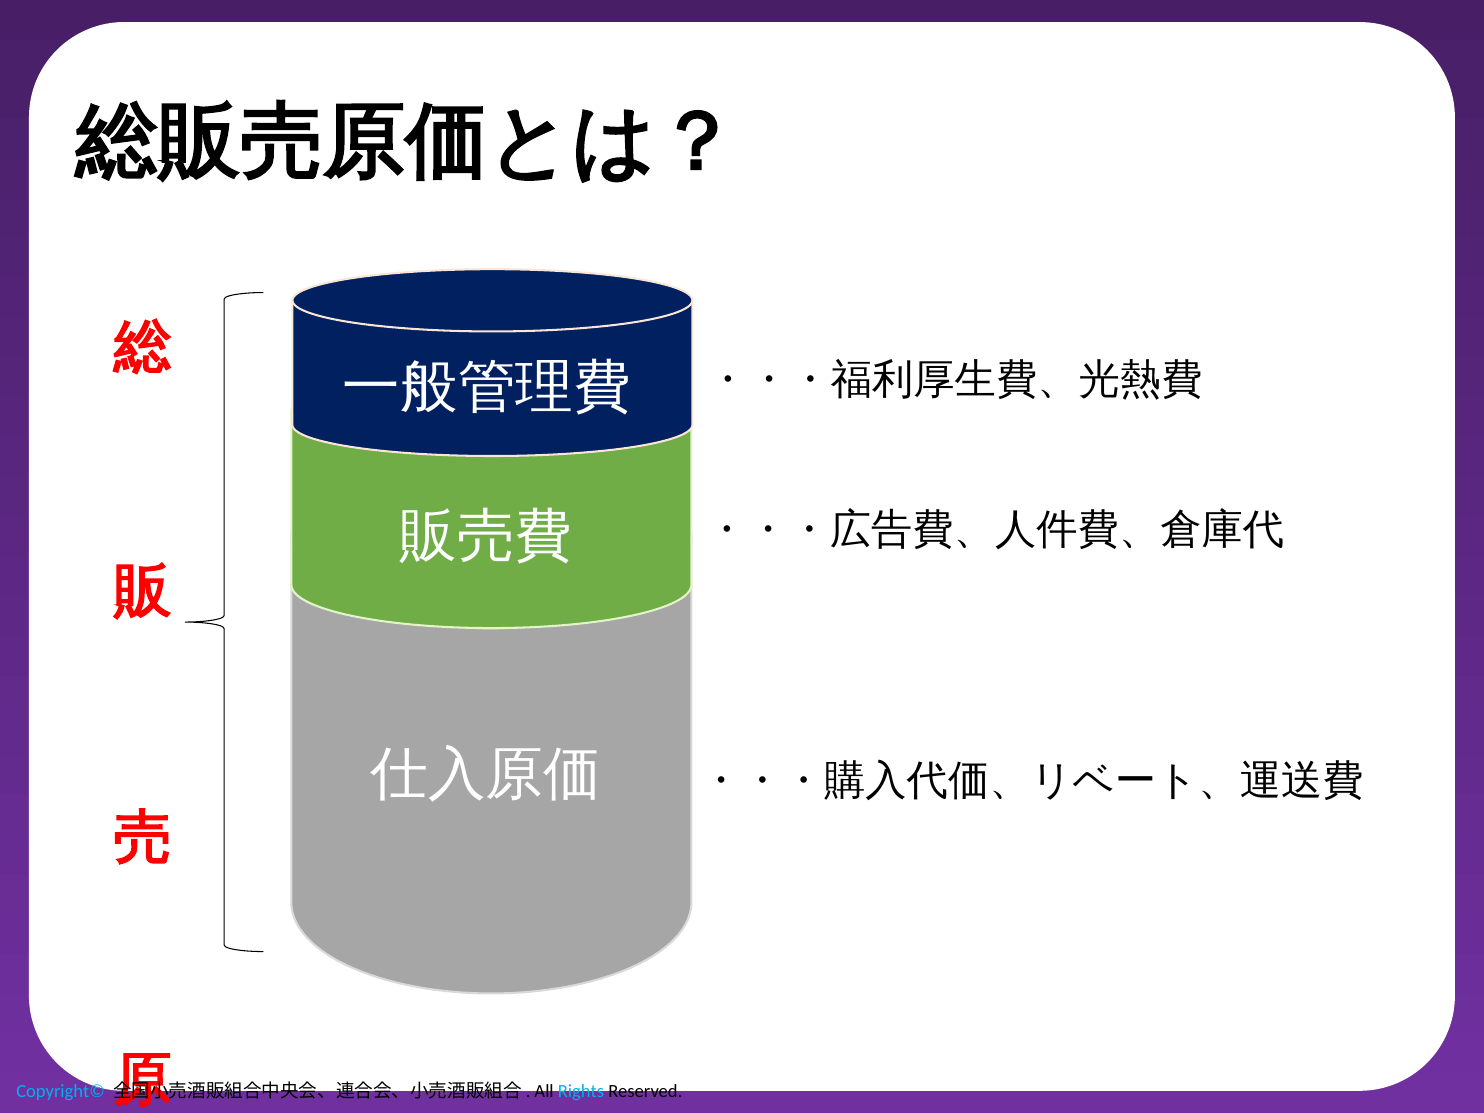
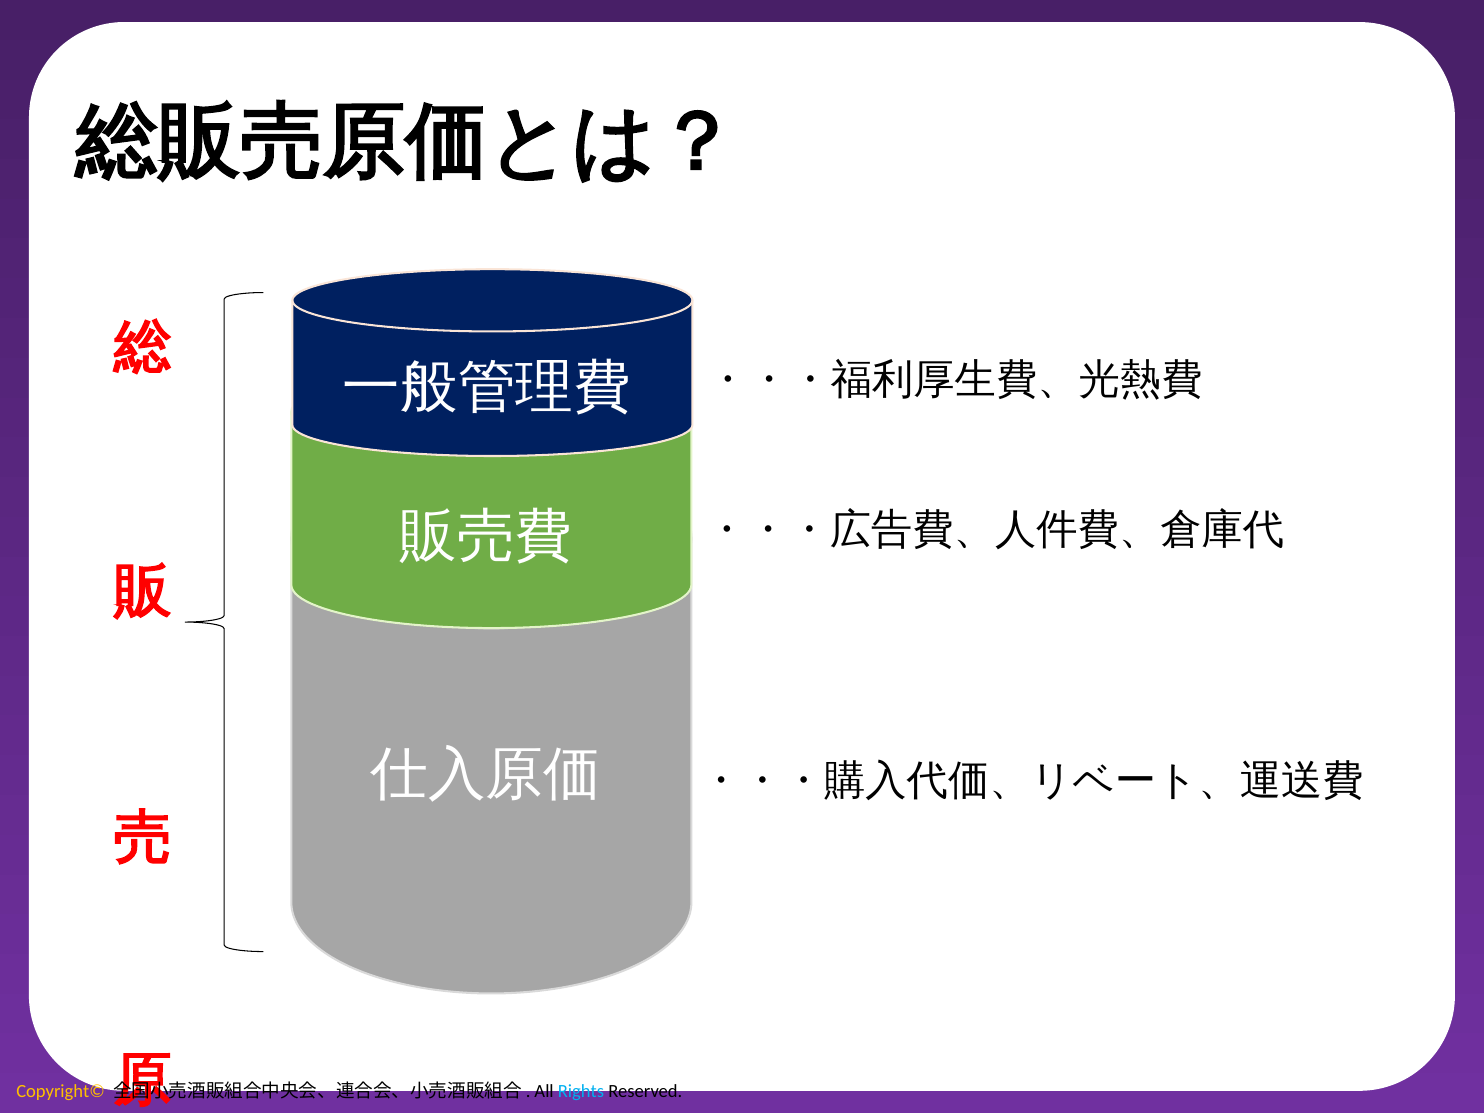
Copyright© colour: light blue -> yellow
